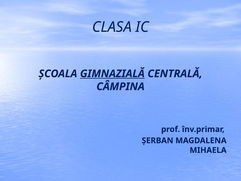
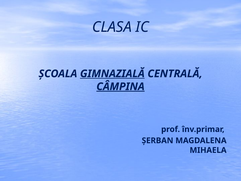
CÂMPINA underline: none -> present
